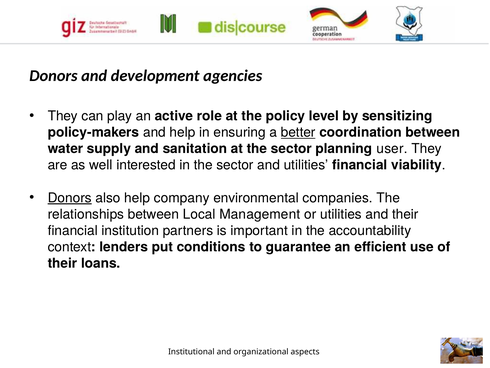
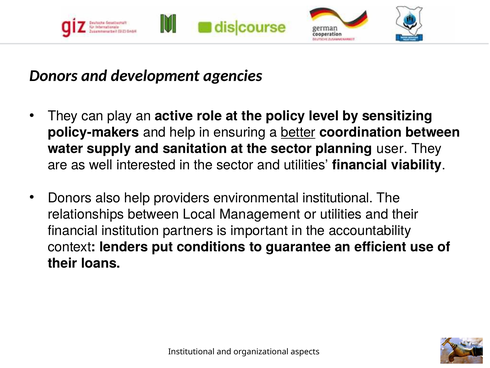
Donors at (70, 198) underline: present -> none
company: company -> providers
environmental companies: companies -> institutional
